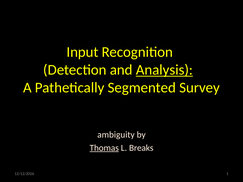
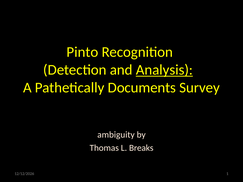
Input: Input -> Pinto
Segmented: Segmented -> Documents
Thomas underline: present -> none
